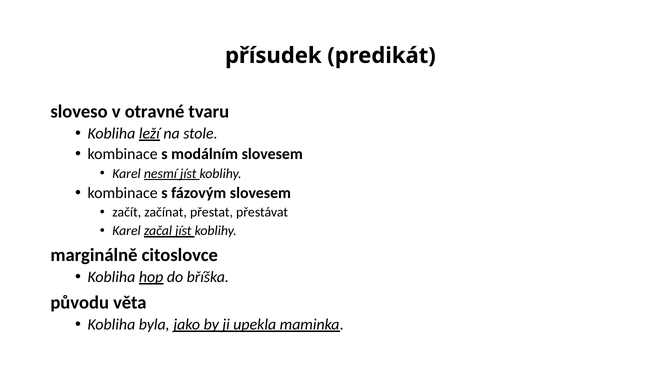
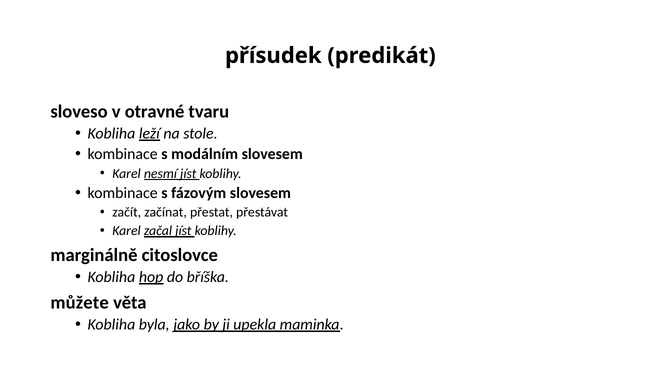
původu: původu -> můžete
